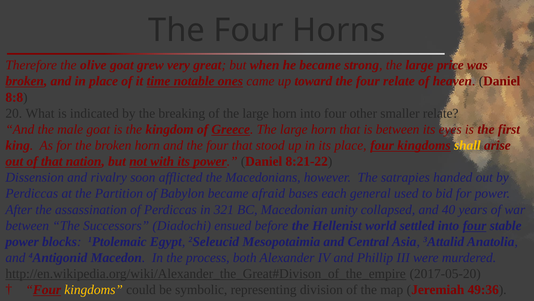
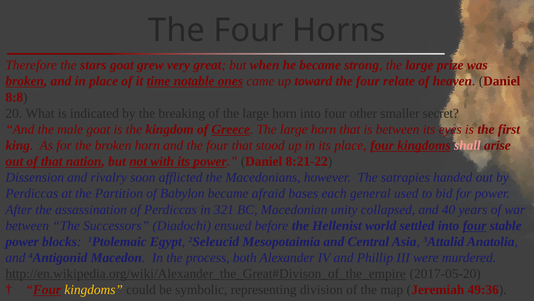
olive: olive -> stars
price: price -> prize
smaller relate: relate -> secret
shall colour: yellow -> pink
